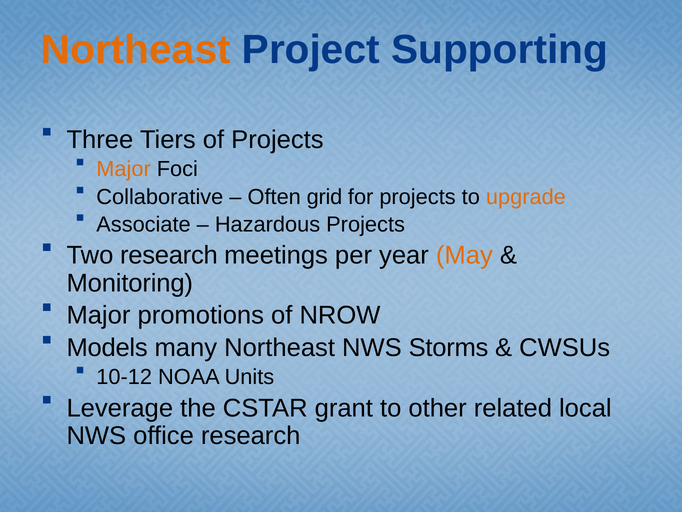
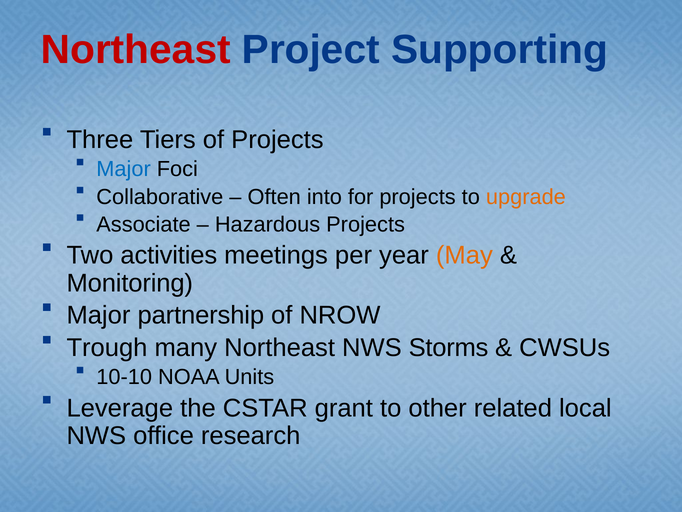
Northeast at (136, 50) colour: orange -> red
Major at (124, 169) colour: orange -> blue
grid: grid -> into
Two research: research -> activities
promotions: promotions -> partnership
Models: Models -> Trough
10-12: 10-12 -> 10-10
